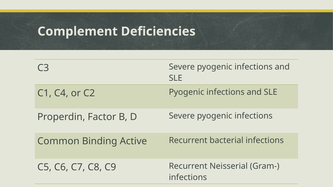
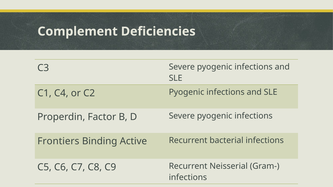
Common: Common -> Frontiers
